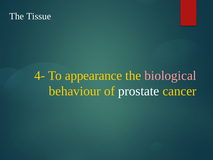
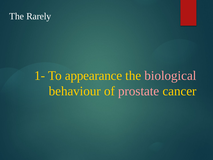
Tissue: Tissue -> Rarely
4-: 4- -> 1-
prostate colour: white -> pink
